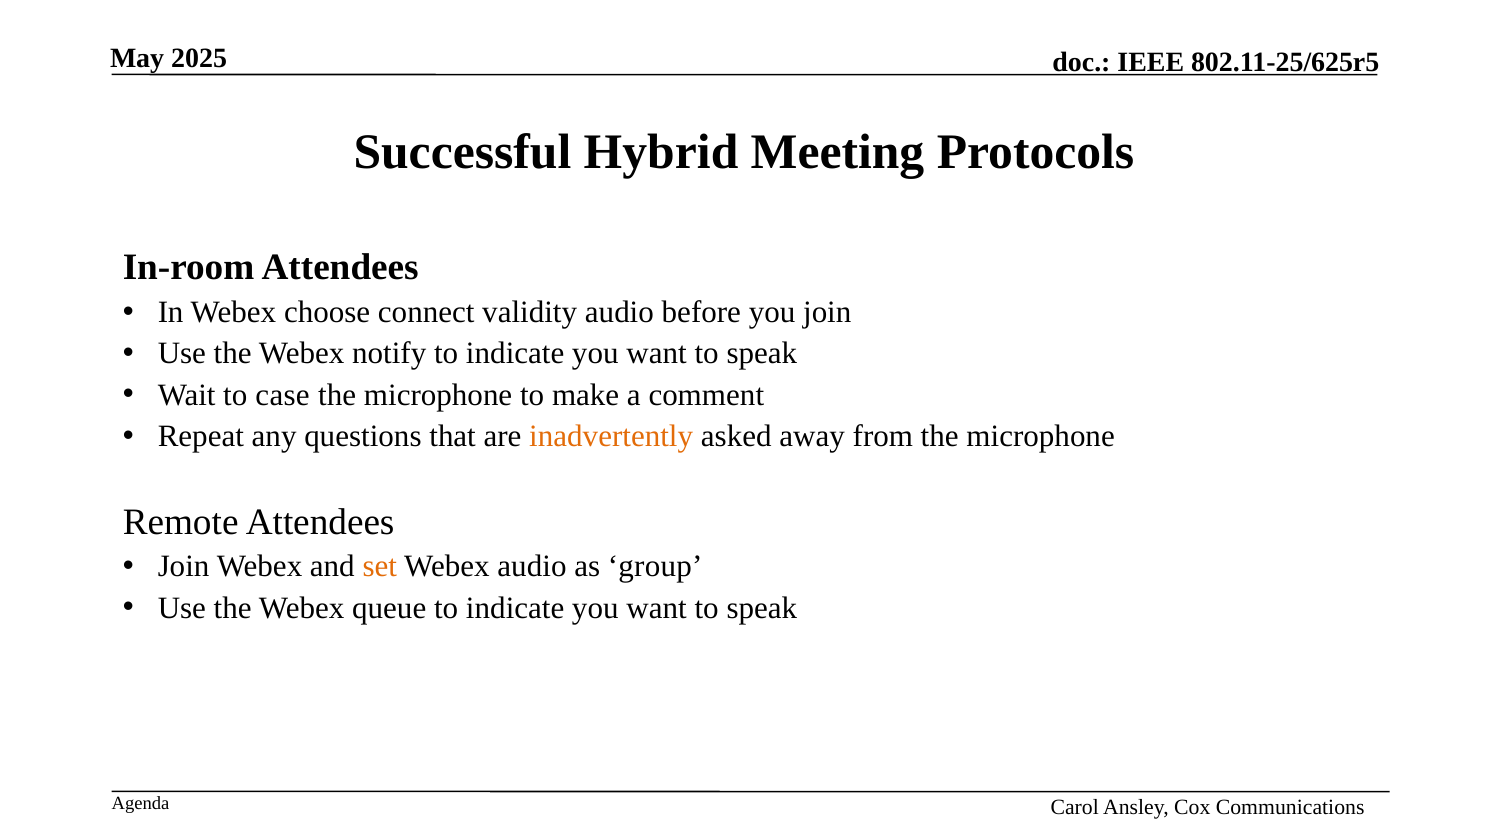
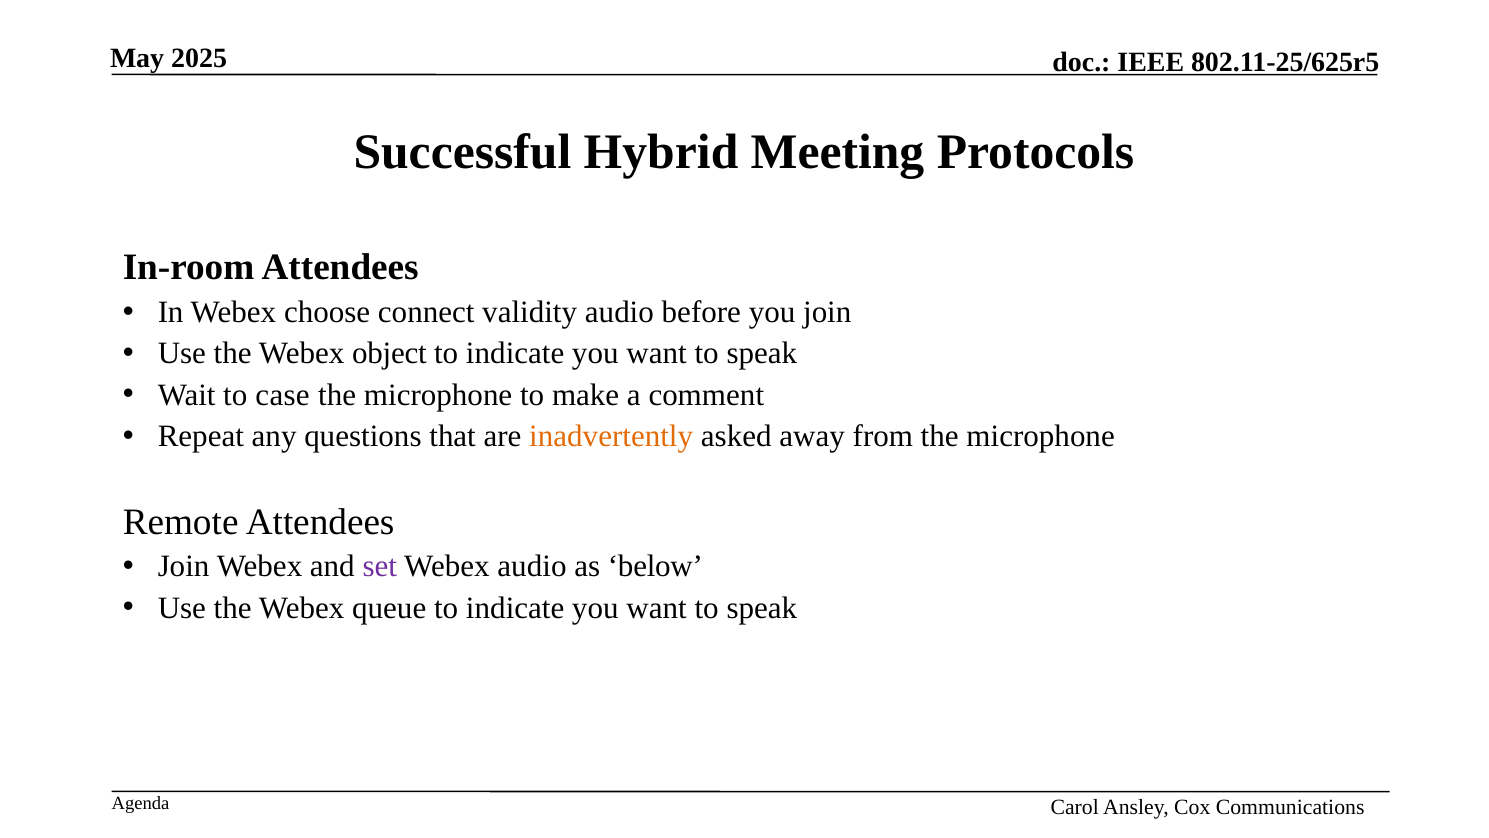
notify: notify -> object
set colour: orange -> purple
group: group -> below
